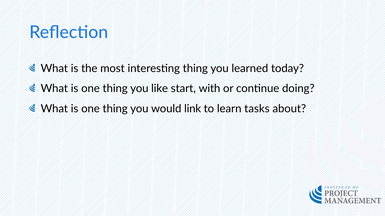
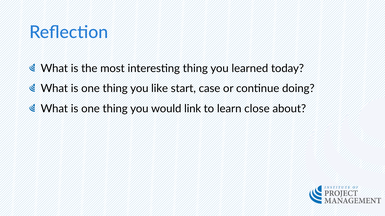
with: with -> case
tasks: tasks -> close
